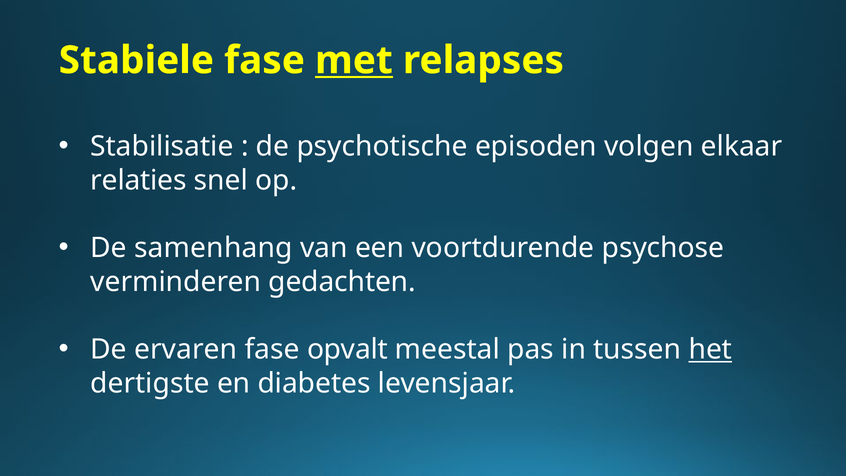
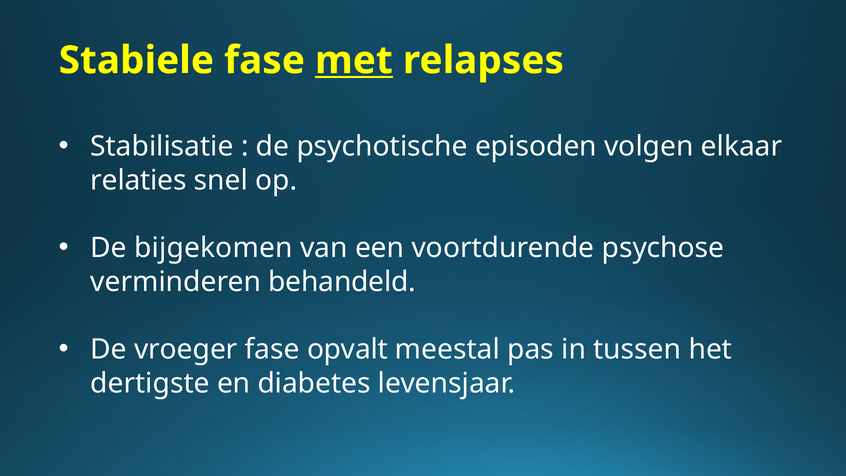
samenhang: samenhang -> bijgekomen
gedachten: gedachten -> behandeld
ervaren: ervaren -> vroeger
het underline: present -> none
